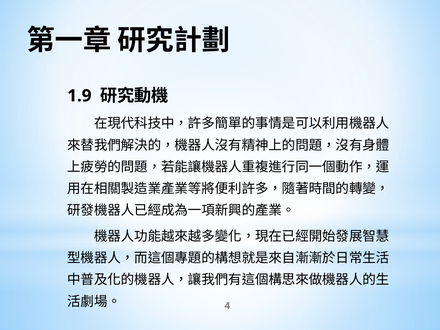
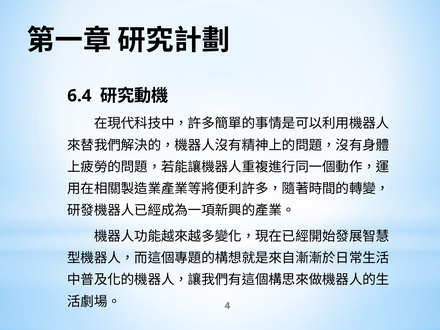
1.9: 1.9 -> 6.4
